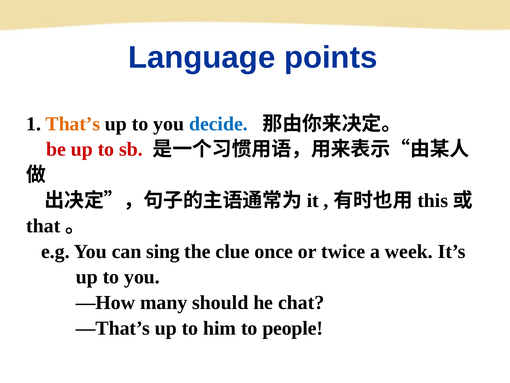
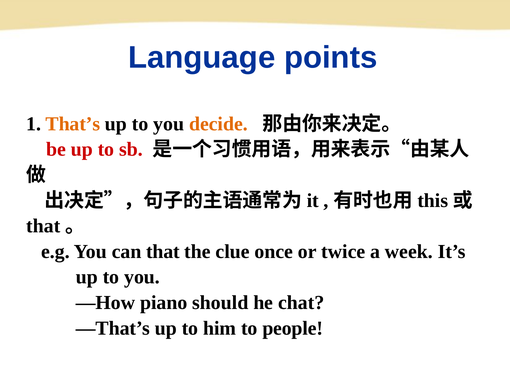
decide colour: blue -> orange
can sing: sing -> that
many: many -> piano
